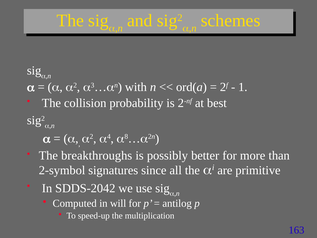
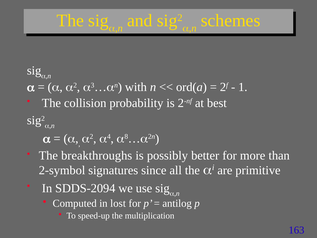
SDDS-2042: SDDS-2042 -> SDDS-2094
will: will -> lost
